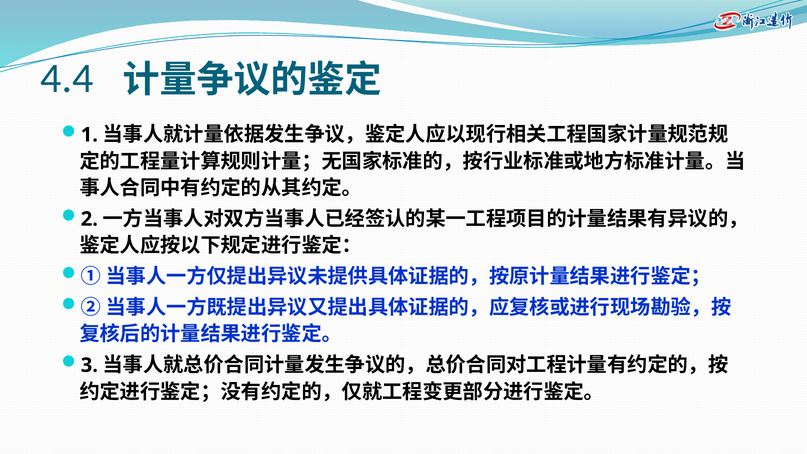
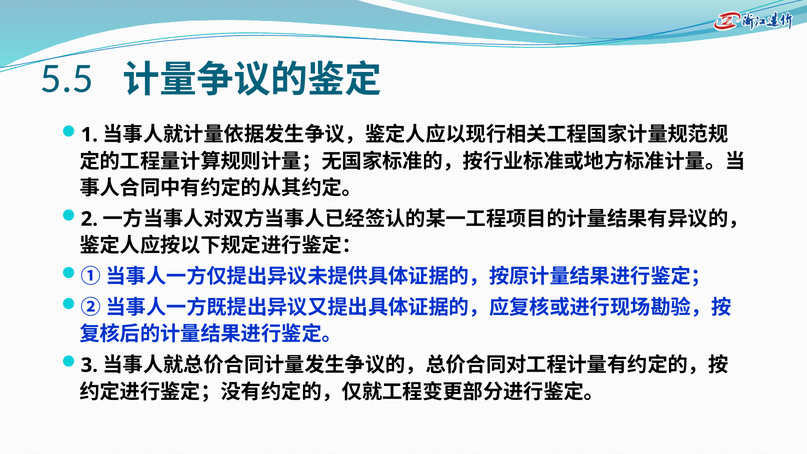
4.4: 4.4 -> 5.5
